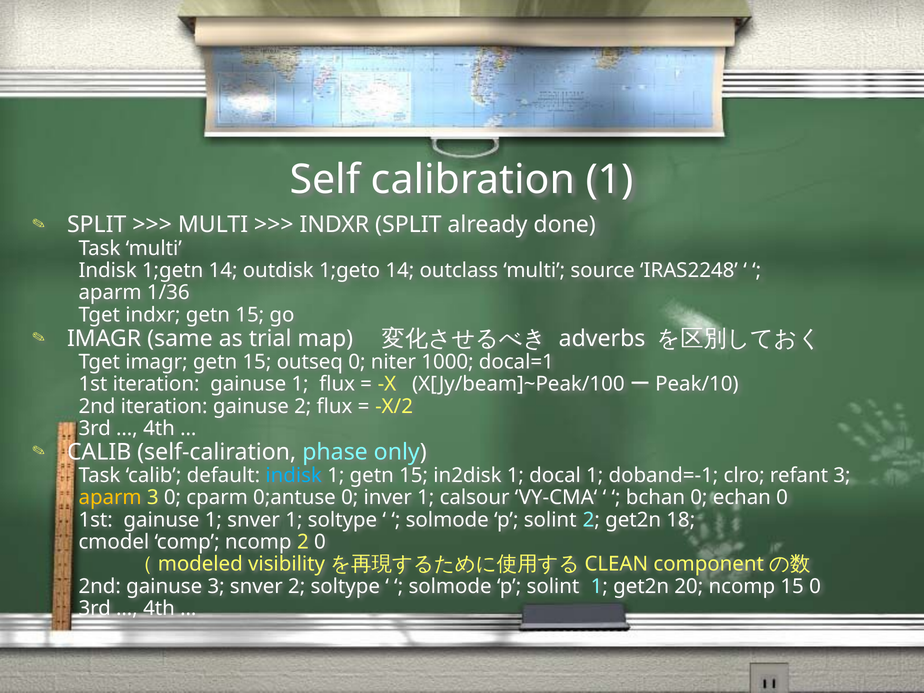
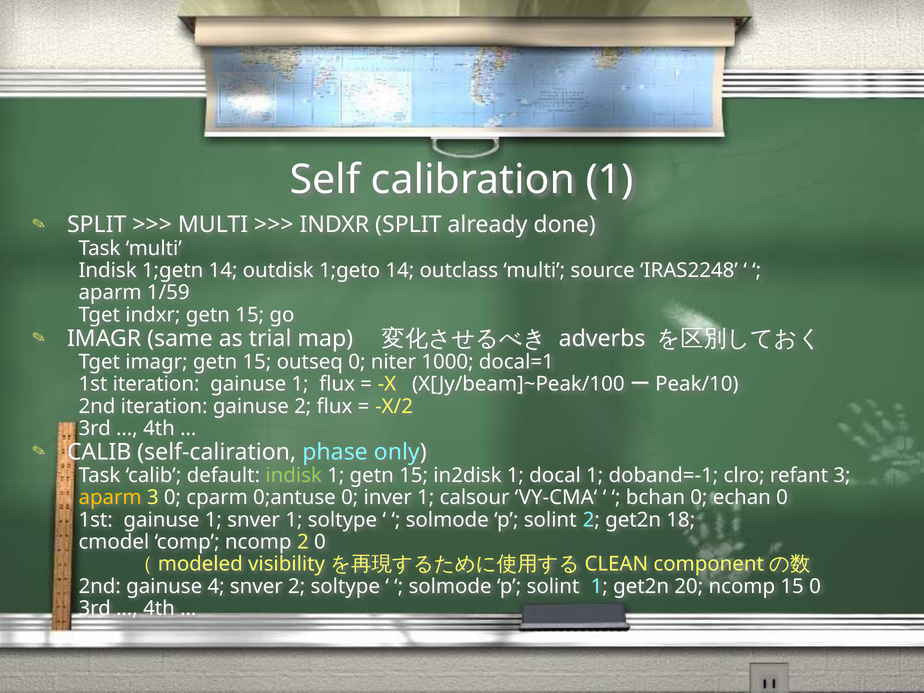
1/36: 1/36 -> 1/59
indisk at (294, 476) colour: light blue -> light green
gainuse 3: 3 -> 4
